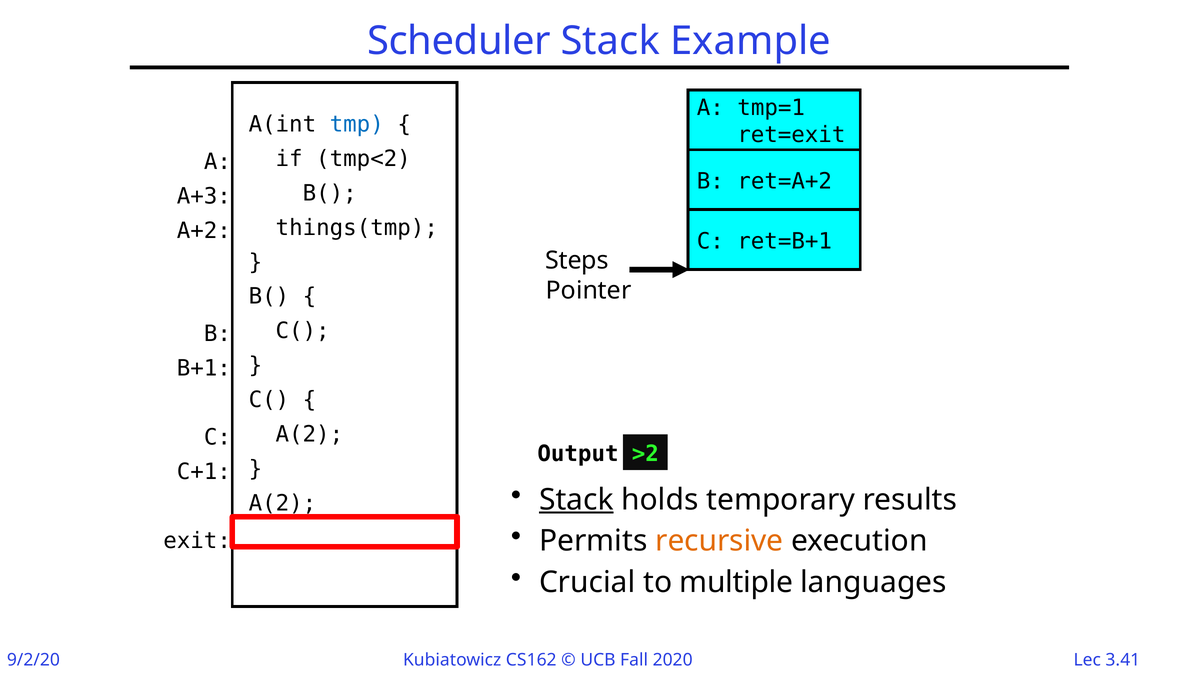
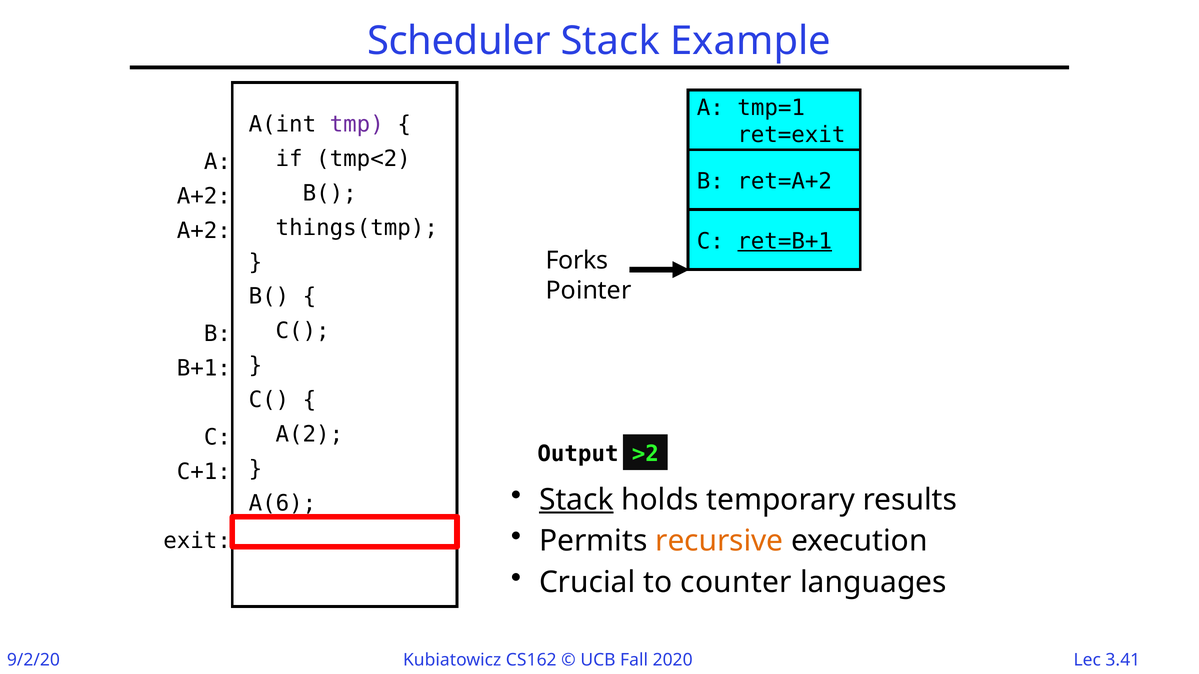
tmp colour: blue -> purple
A+3 at (204, 196): A+3 -> A+2
ret=B+1 underline: none -> present
Steps: Steps -> Forks
A(2 at (282, 504): A(2 -> A(6
multiple: multiple -> counter
